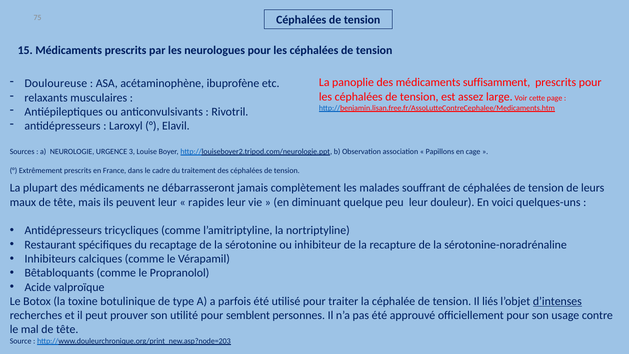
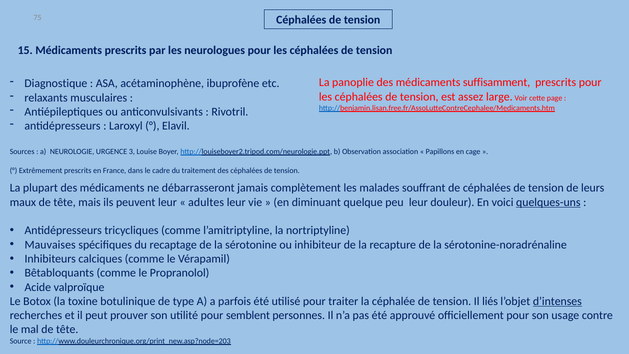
Douloureuse: Douloureuse -> Diagnostique
rapides: rapides -> adultes
quelques-uns underline: none -> present
Restaurant: Restaurant -> Mauvaises
